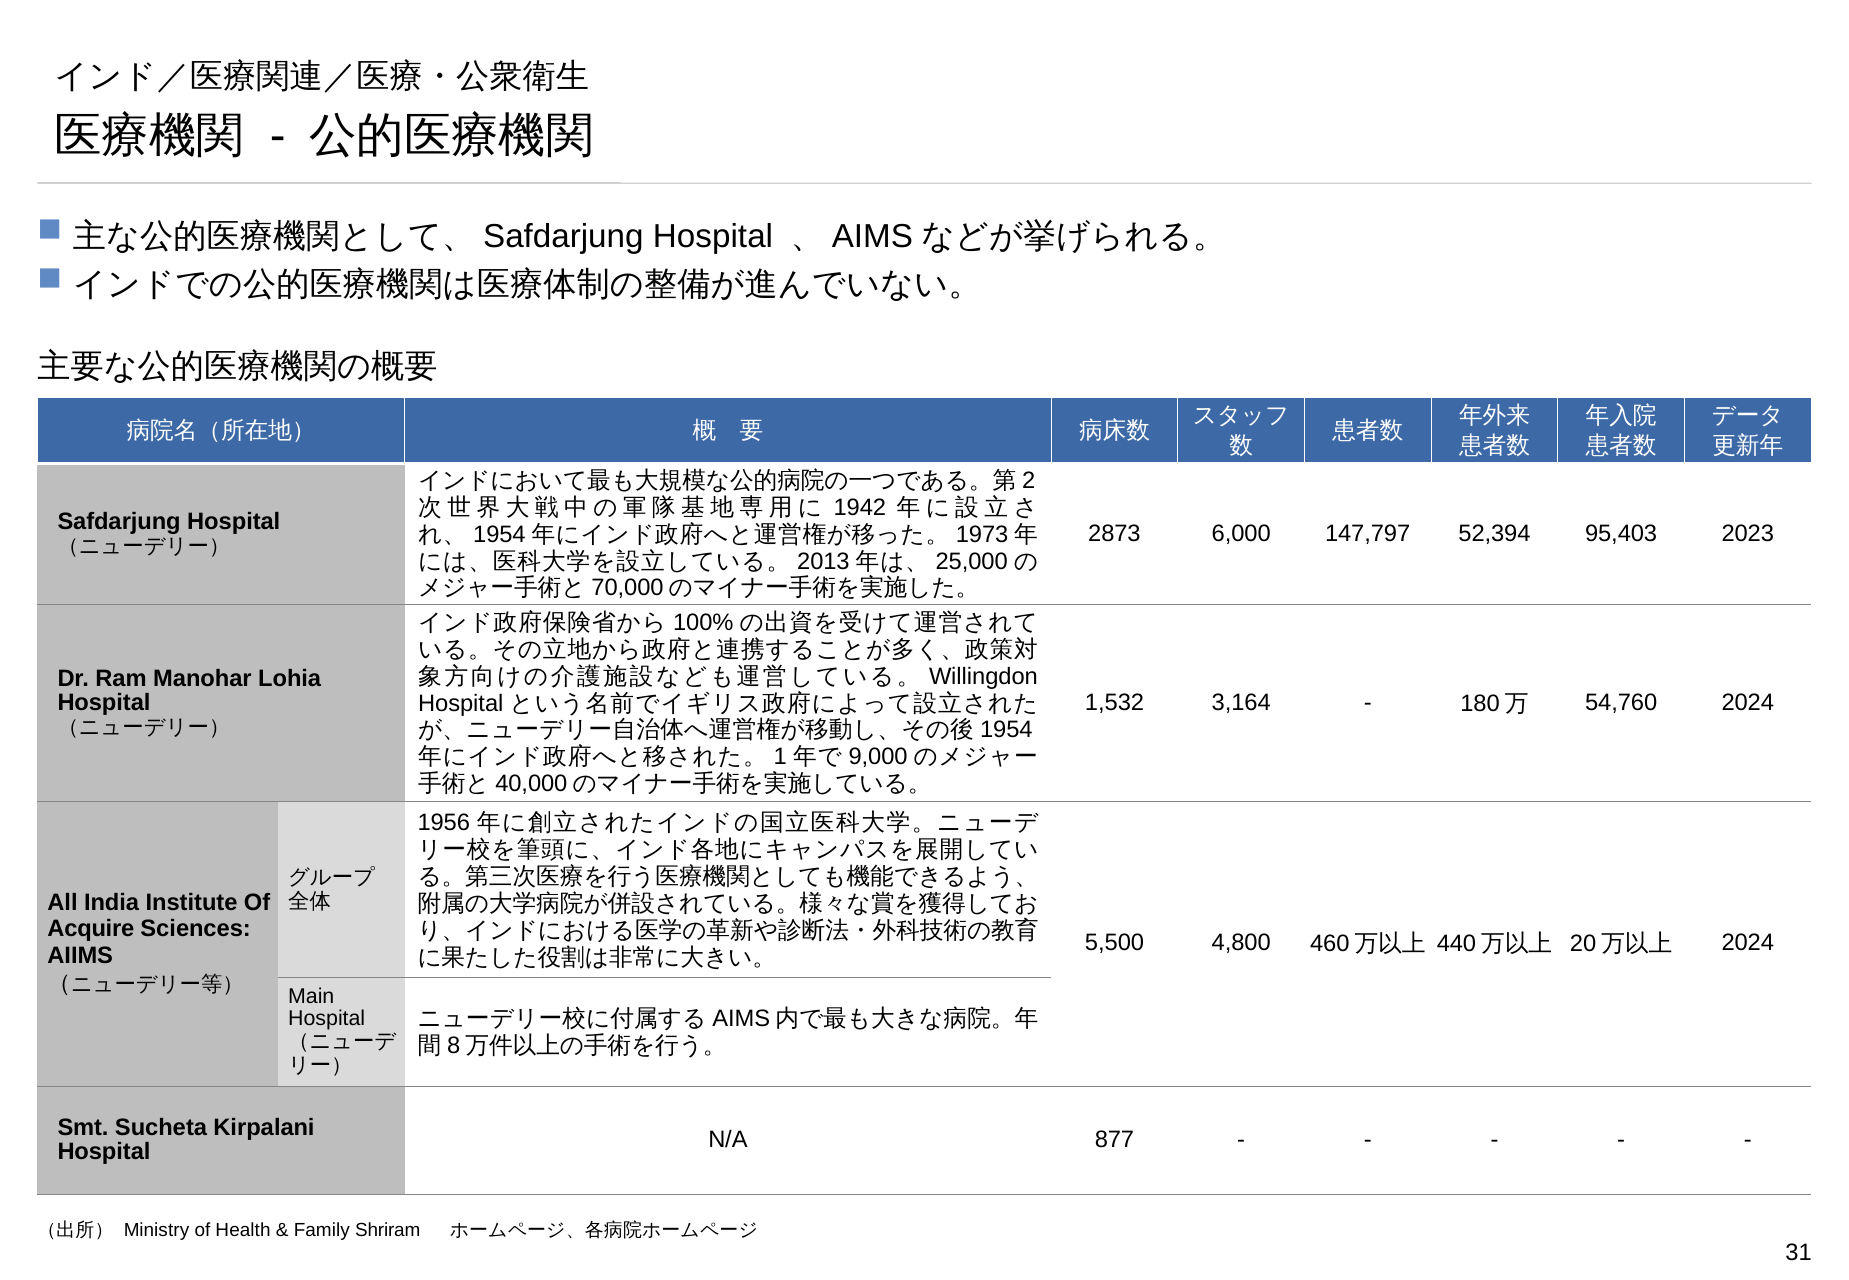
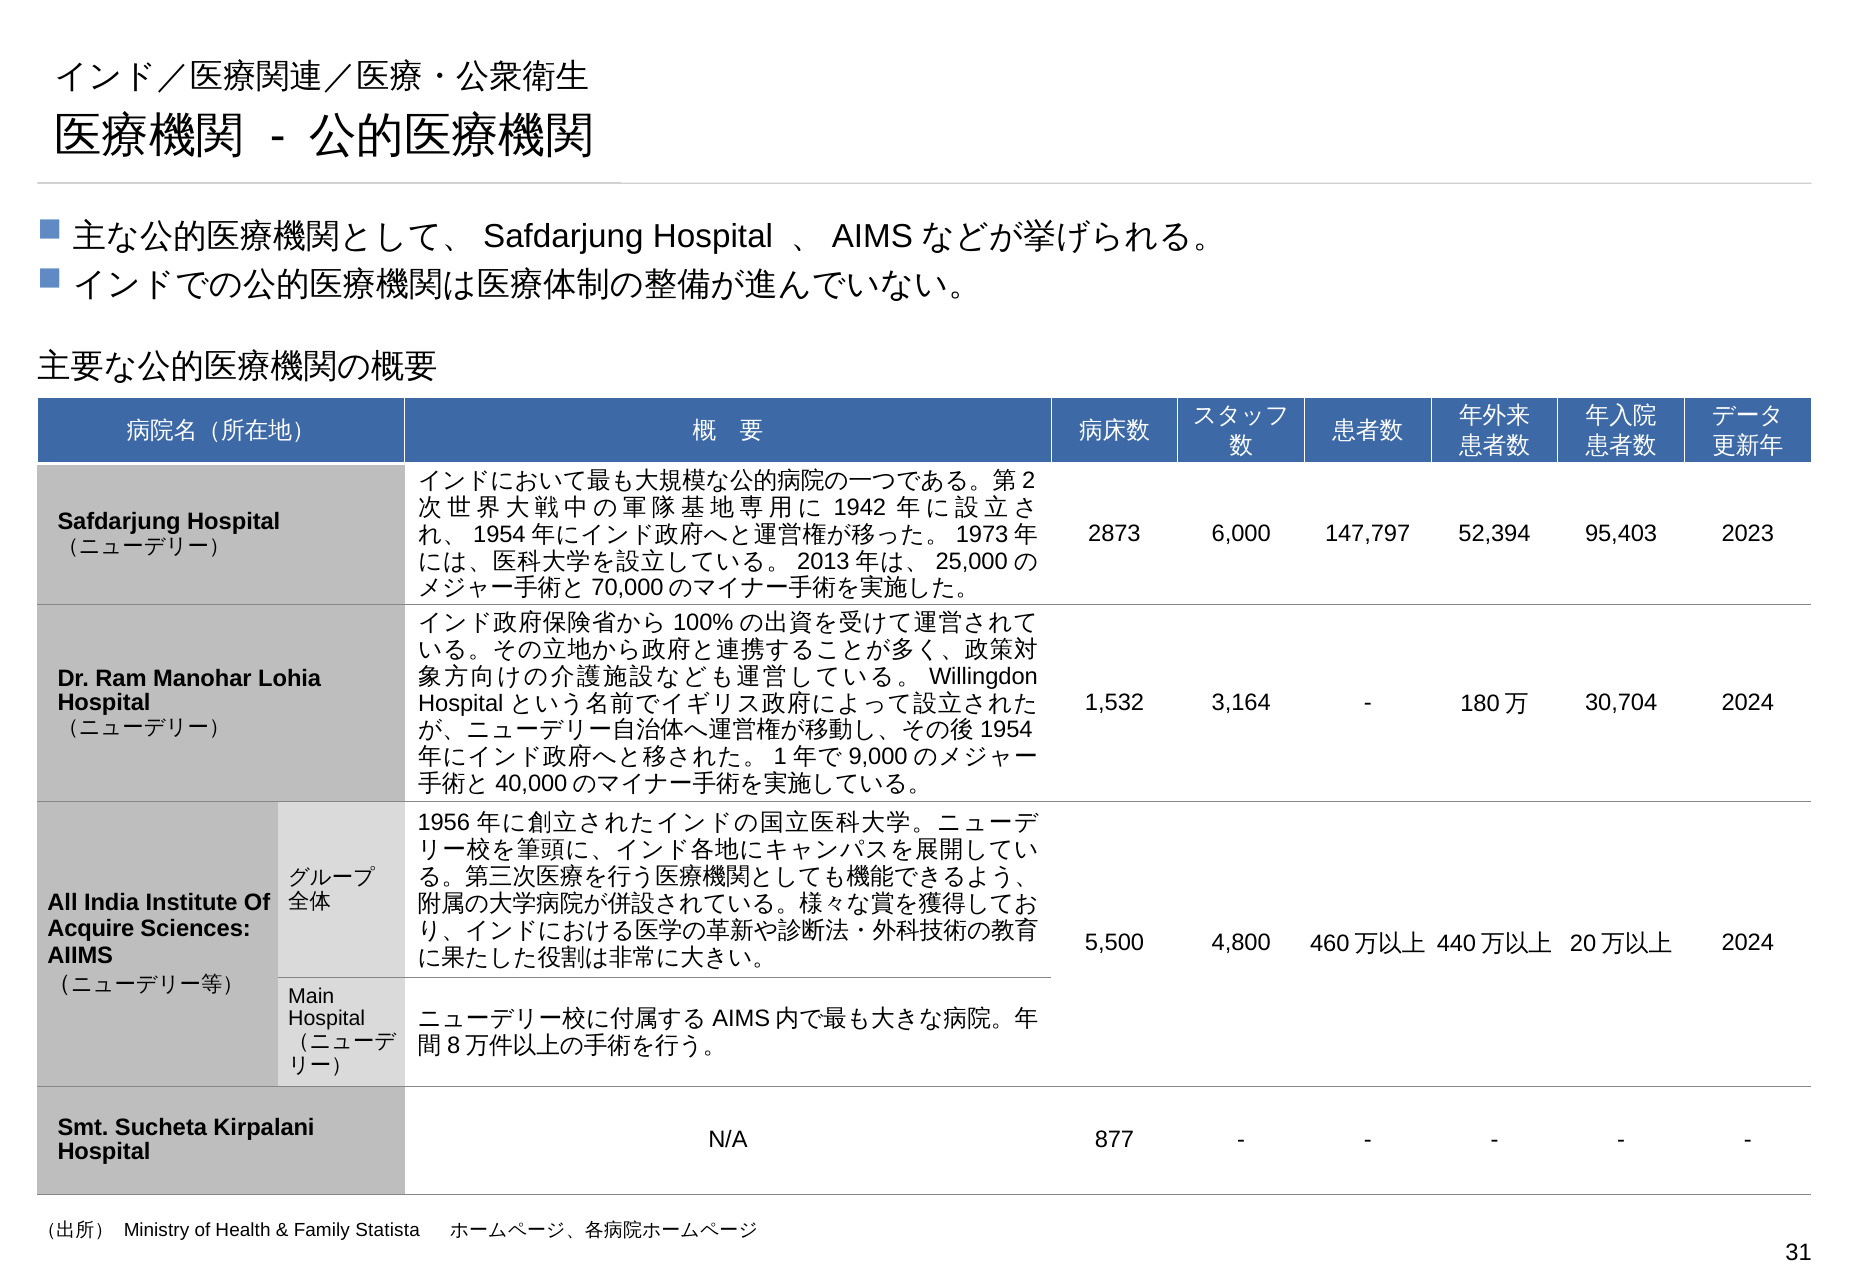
54,760: 54,760 -> 30,704
Shriram: Shriram -> Statista
